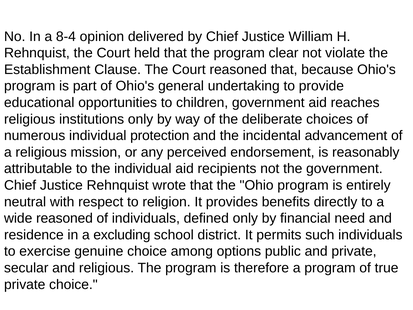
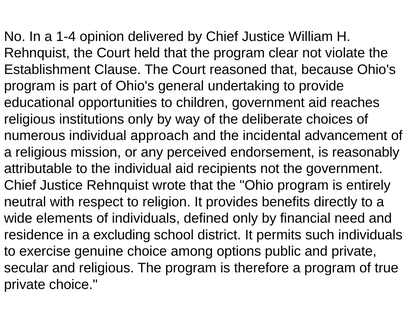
8-4: 8-4 -> 1-4
protection: protection -> approach
wide reasoned: reasoned -> elements
